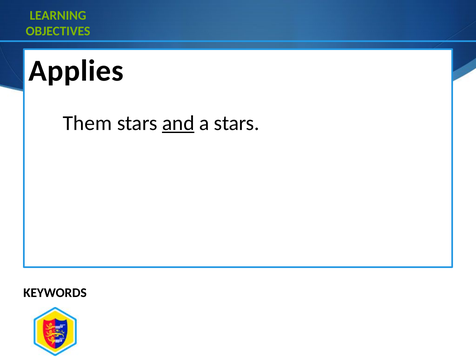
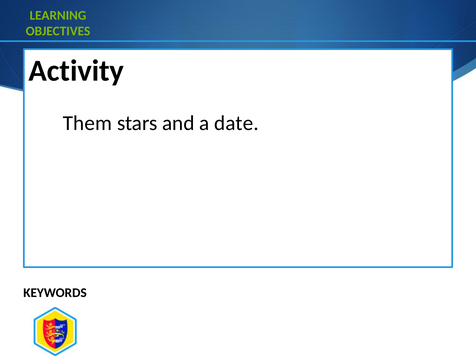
Applies: Applies -> Activity
and underline: present -> none
a stars: stars -> date
